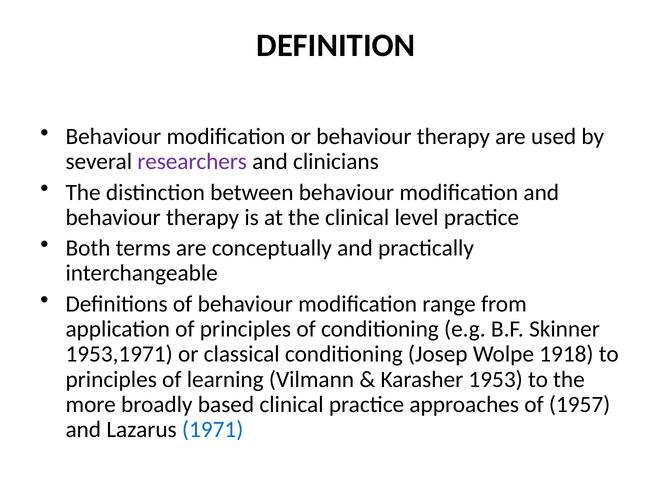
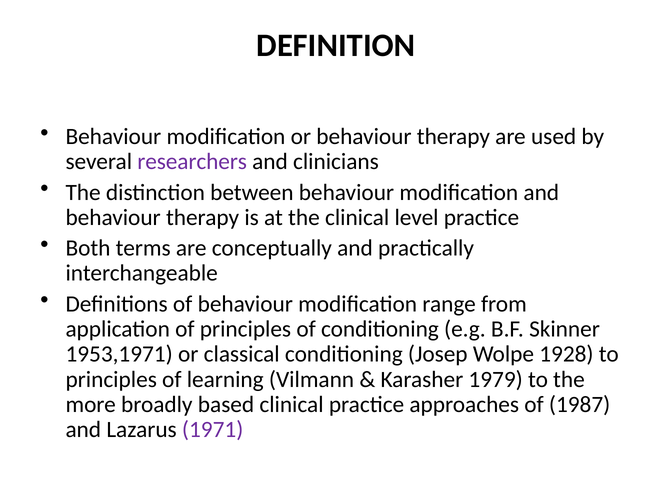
1918: 1918 -> 1928
1953: 1953 -> 1979
1957: 1957 -> 1987
1971 colour: blue -> purple
